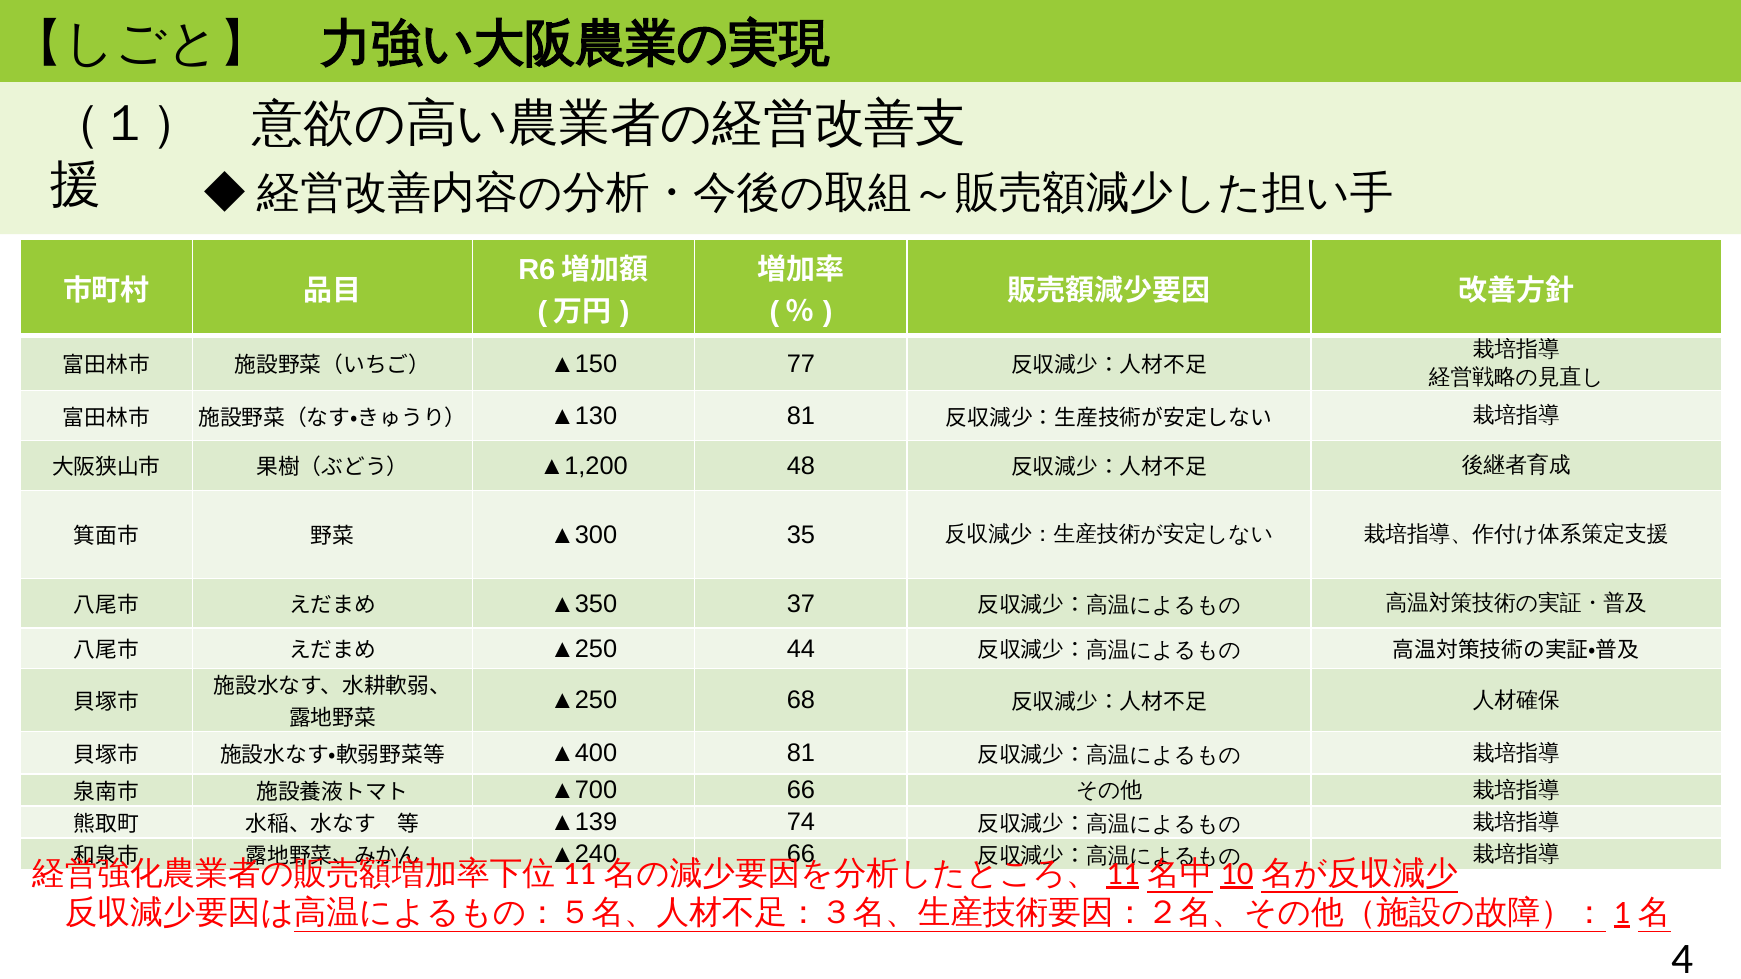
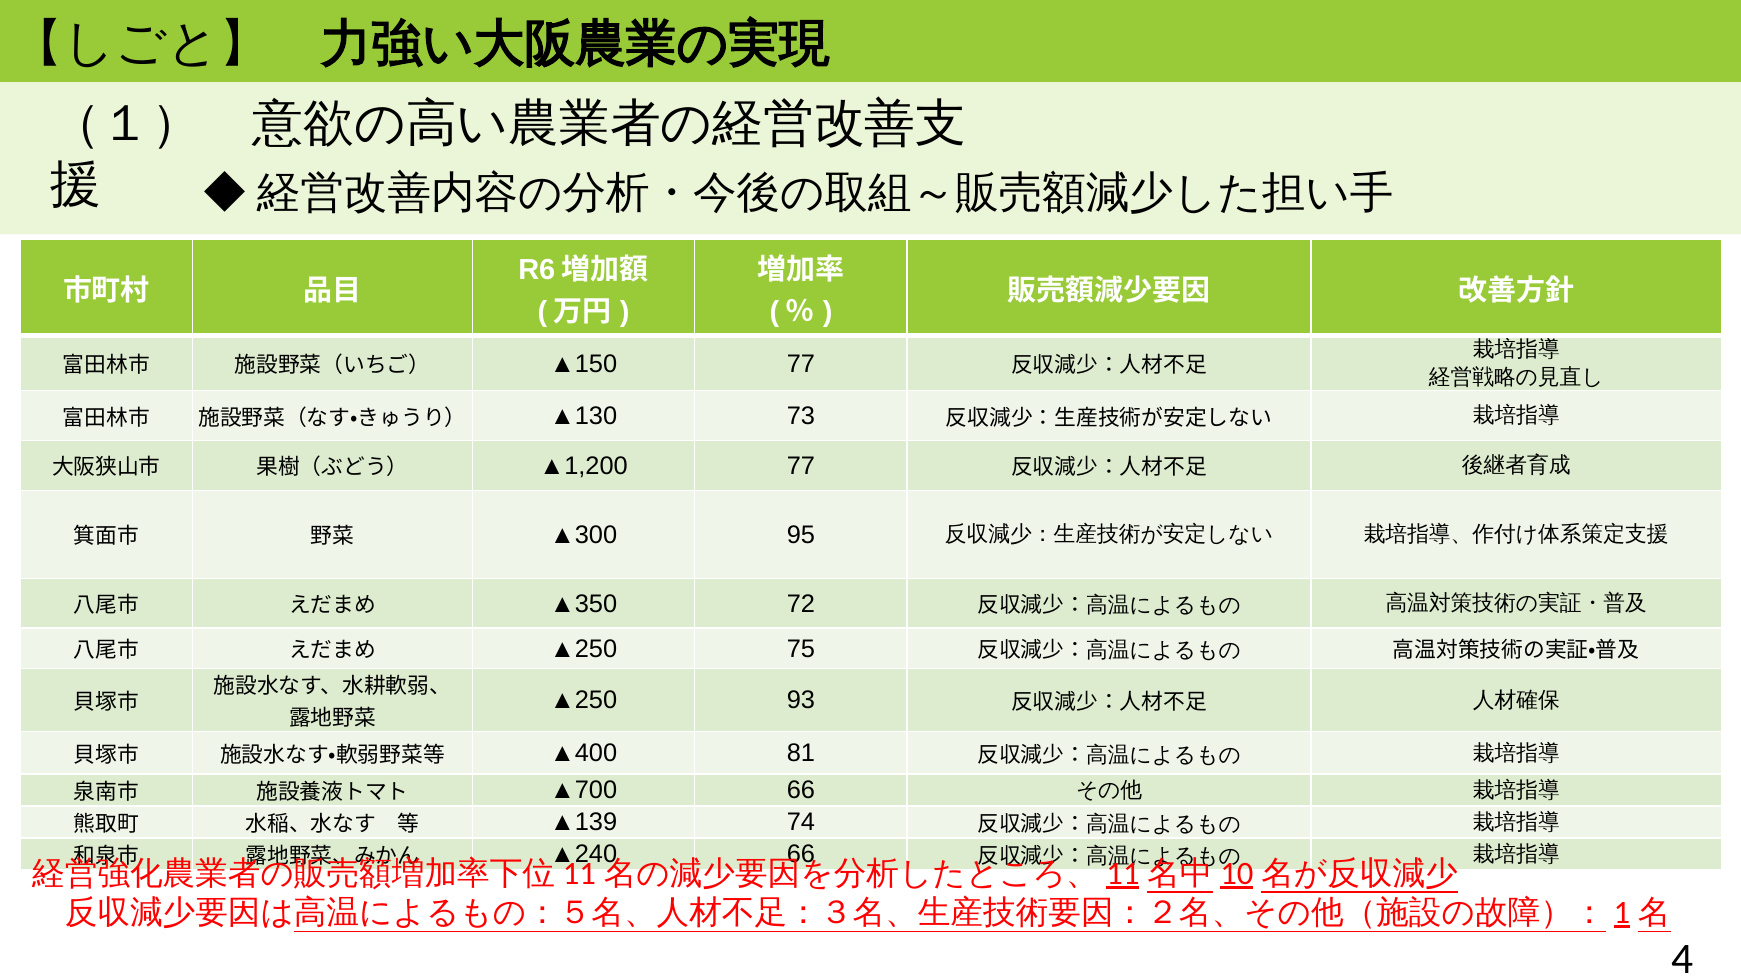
▲130 81: 81 -> 73
▲1,200 48: 48 -> 77
35: 35 -> 95
37: 37 -> 72
44: 44 -> 75
68: 68 -> 93
